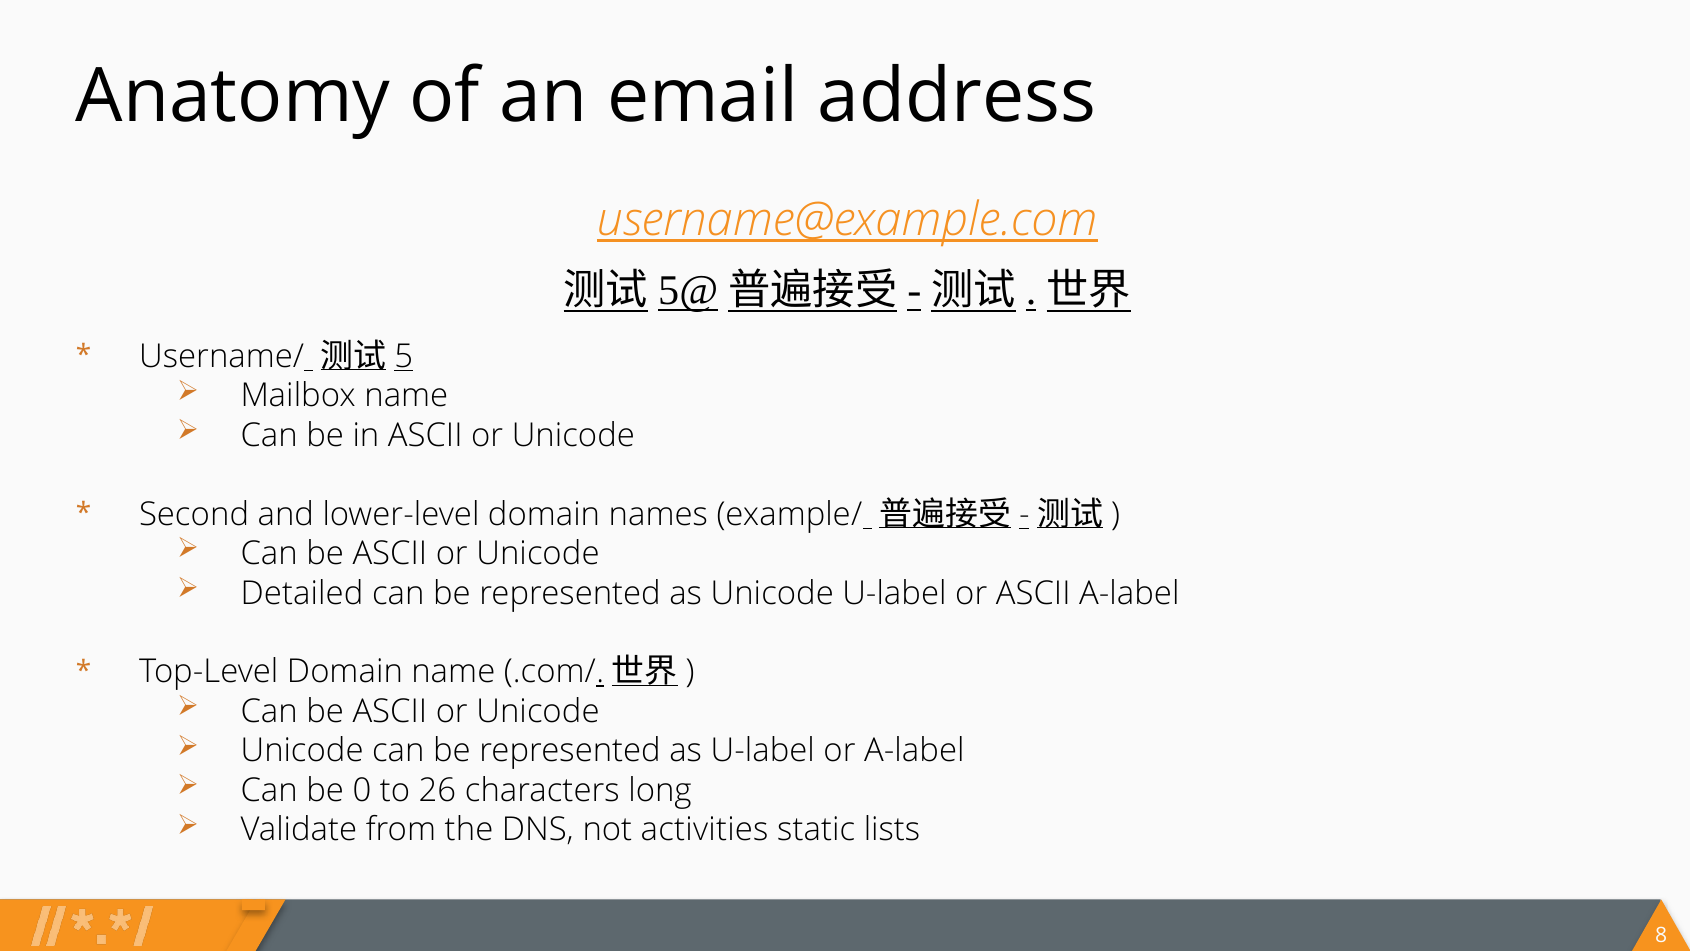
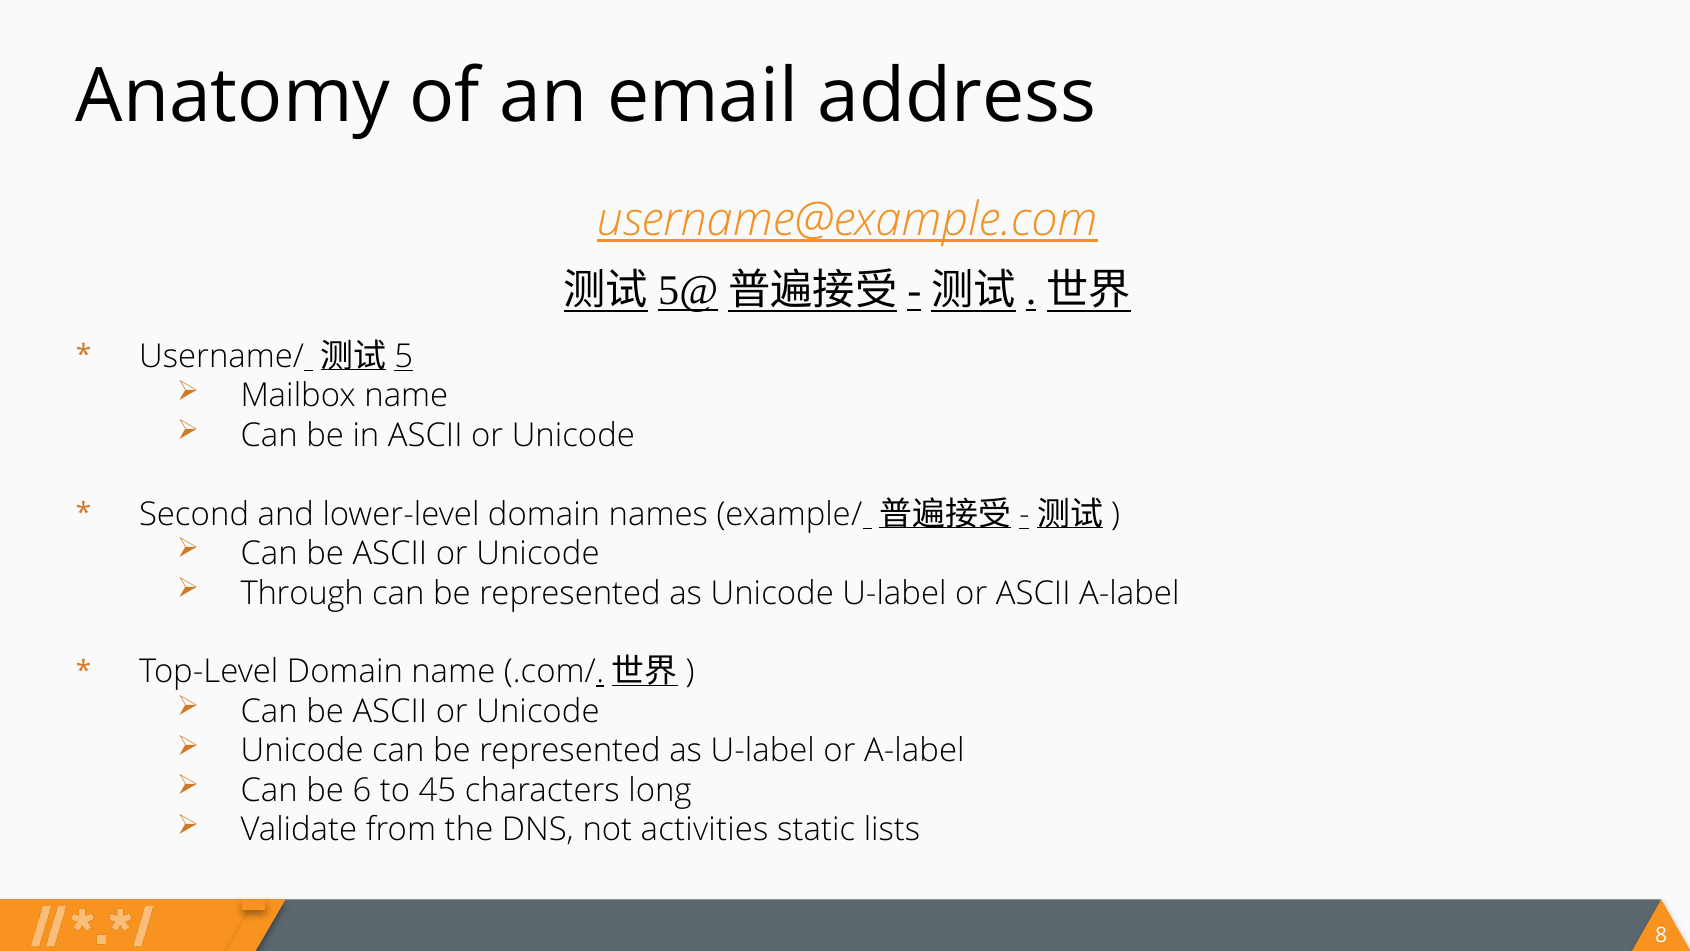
Detailed: Detailed -> Through
0: 0 -> 6
26: 26 -> 45
